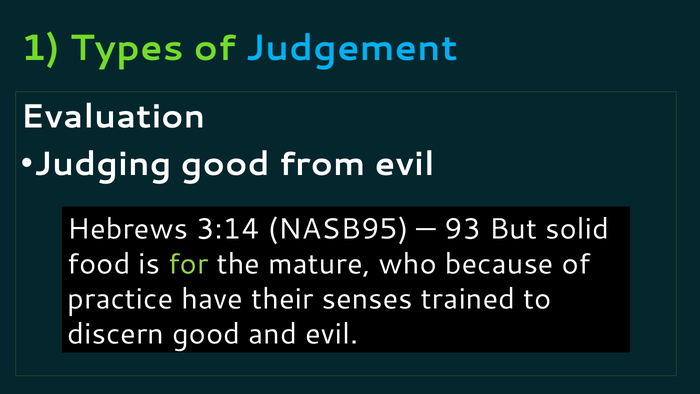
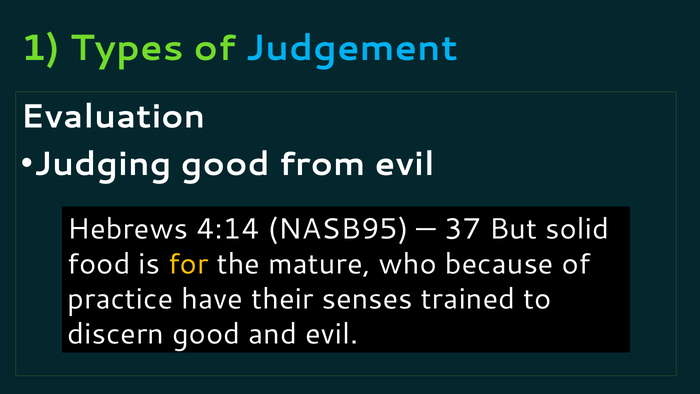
3:14: 3:14 -> 4:14
93: 93 -> 37
for colour: light green -> yellow
